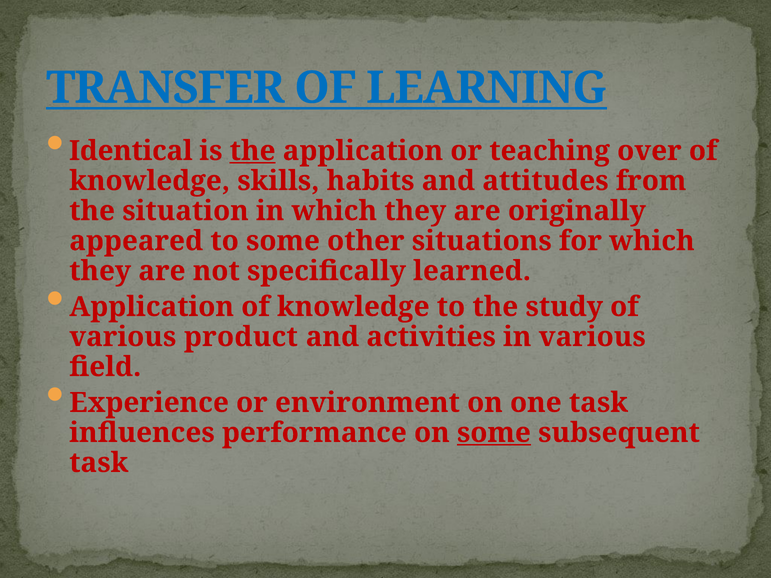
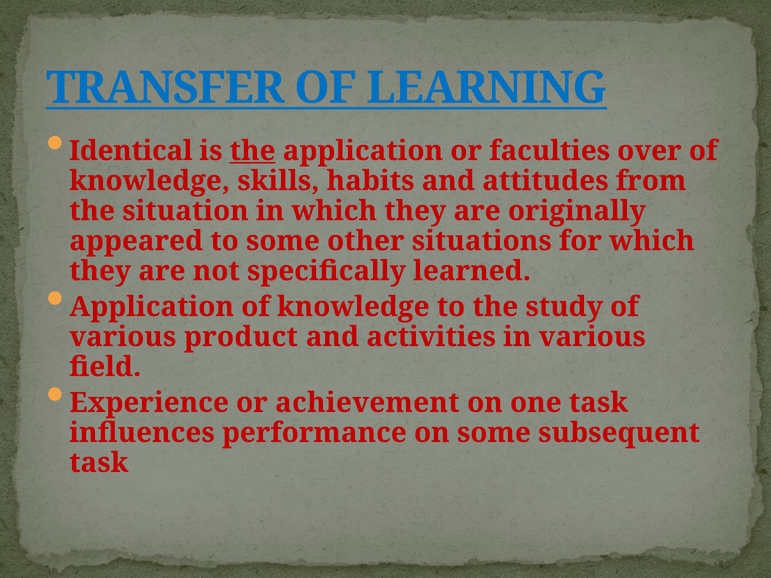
teaching: teaching -> faculties
environment: environment -> achievement
some at (494, 433) underline: present -> none
